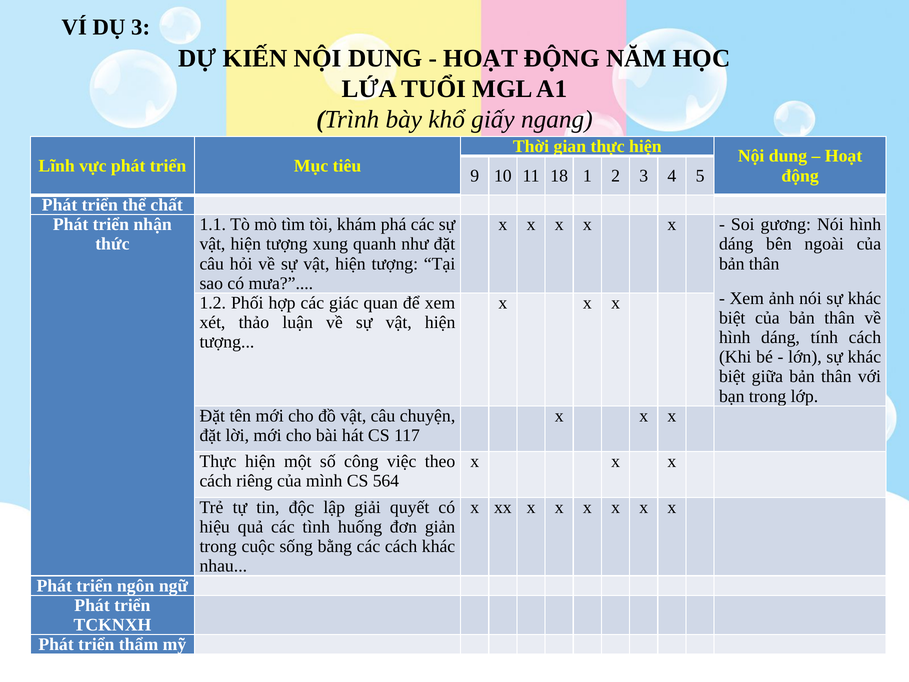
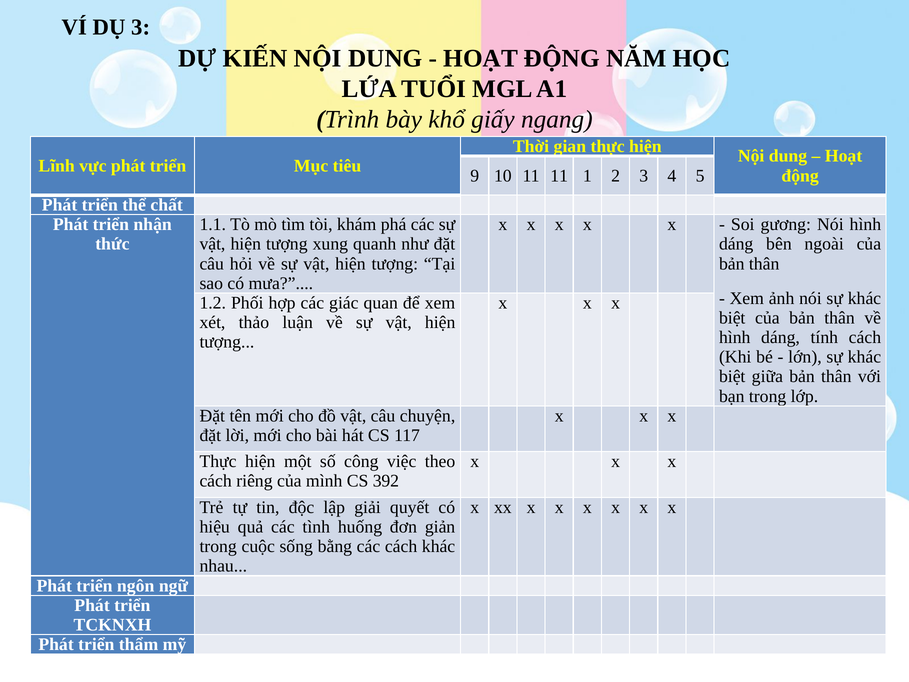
11 18: 18 -> 11
564: 564 -> 392
